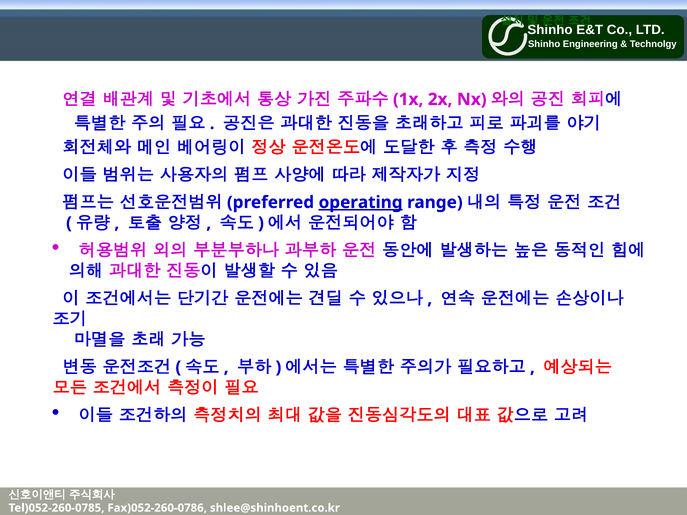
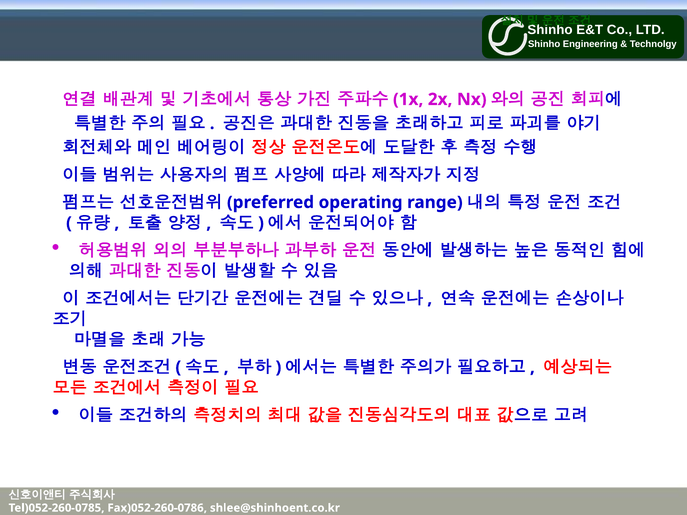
operating underline: present -> none
